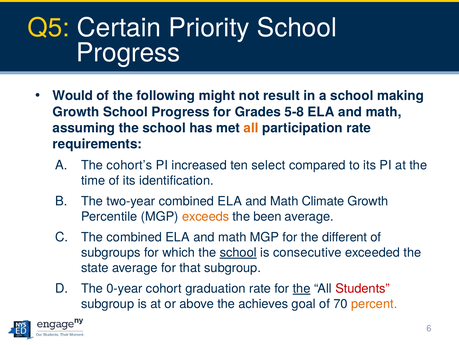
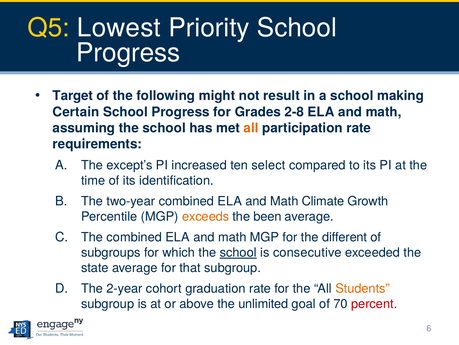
Certain: Certain -> Lowest
Would: Would -> Target
Growth at (76, 112): Growth -> Certain
5-8: 5-8 -> 2-8
cohort’s: cohort’s -> except’s
0-year: 0-year -> 2-year
the at (302, 288) underline: present -> none
Students colour: red -> orange
achieves: achieves -> unlimited
percent colour: orange -> red
